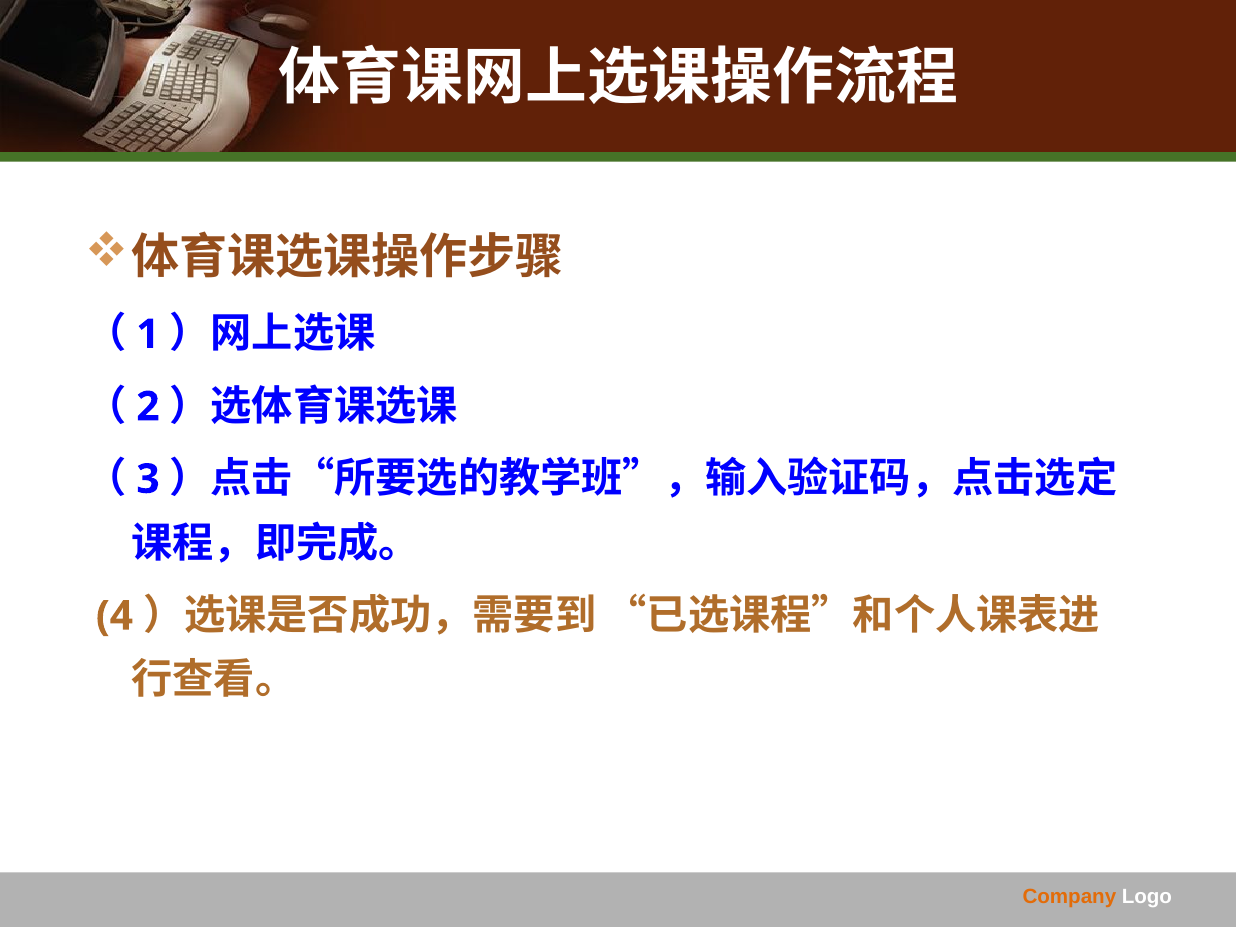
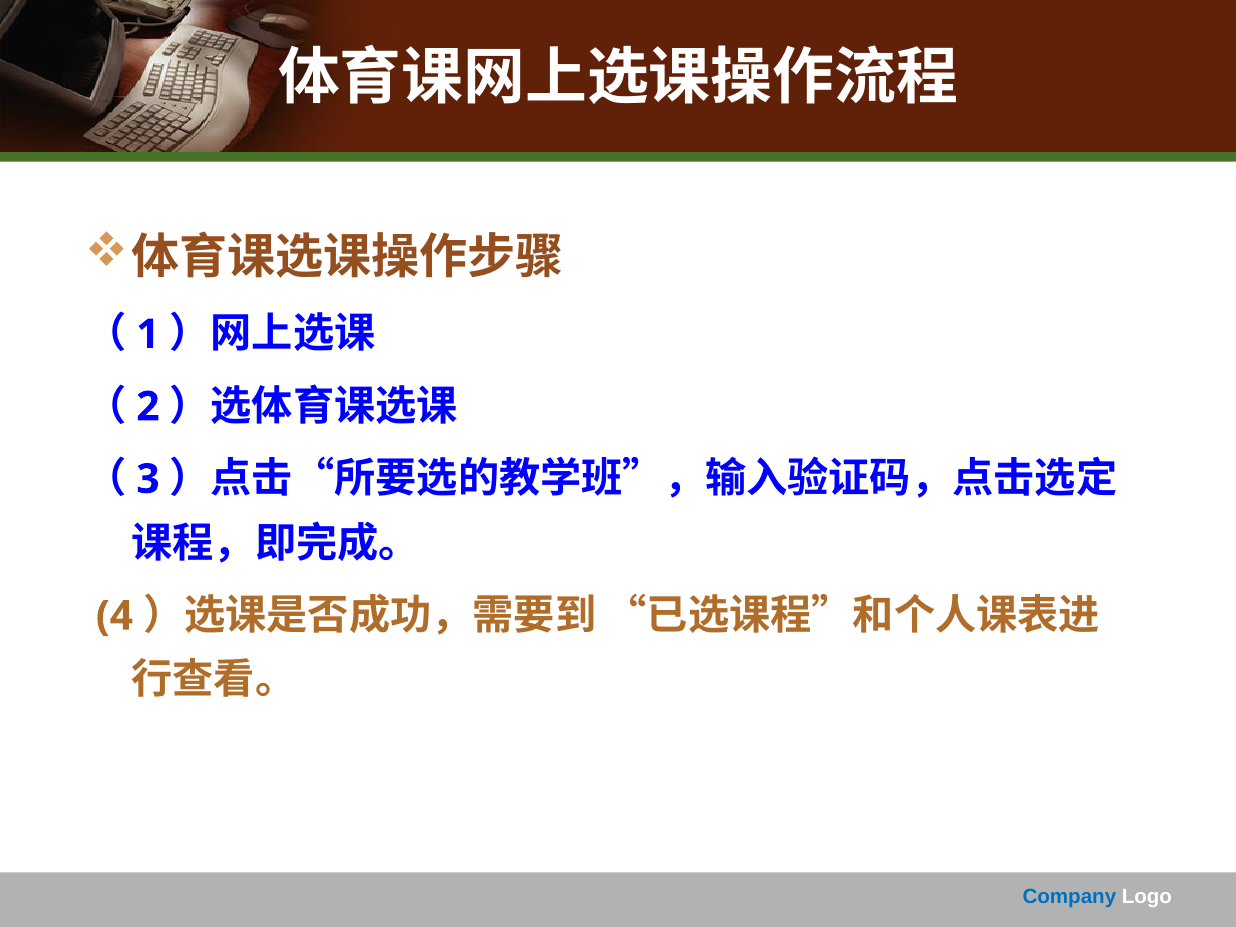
Company colour: orange -> blue
